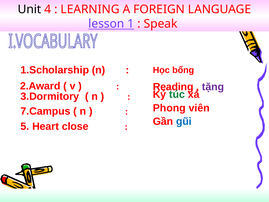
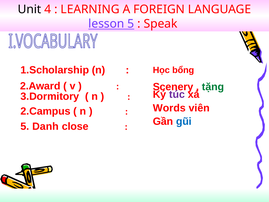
lesson 1: 1 -> 5
Reading: Reading -> Scenery
tặng colour: purple -> green
túc colour: green -> purple
7.Campus: 7.Campus -> 2.Campus
Phong: Phong -> Words
Heart: Heart -> Danh
